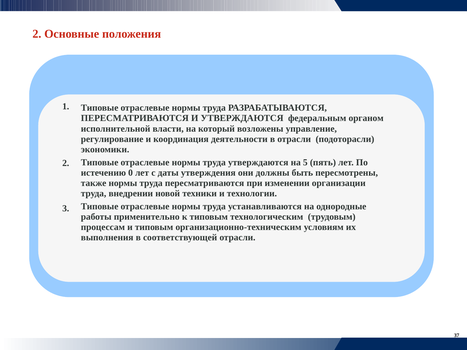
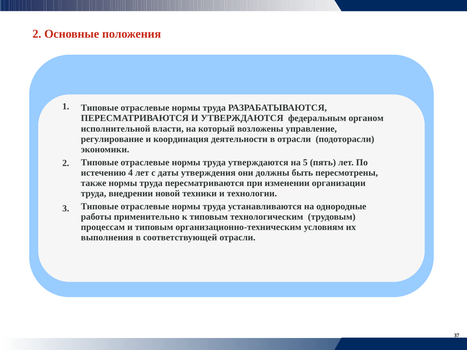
0: 0 -> 4
